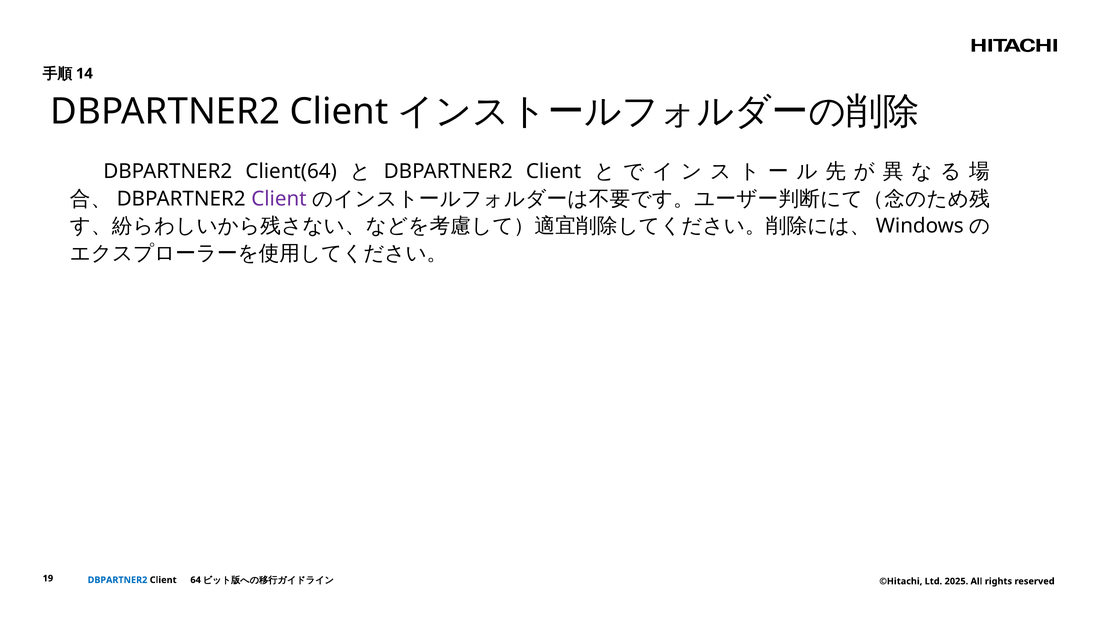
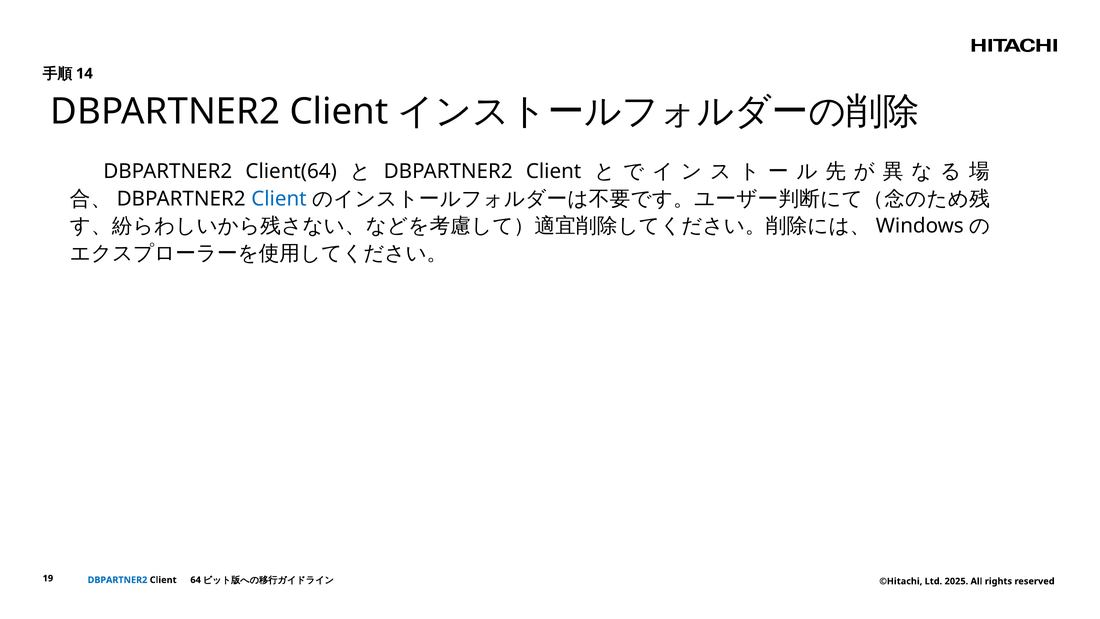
Client at (279, 199) colour: purple -> blue
